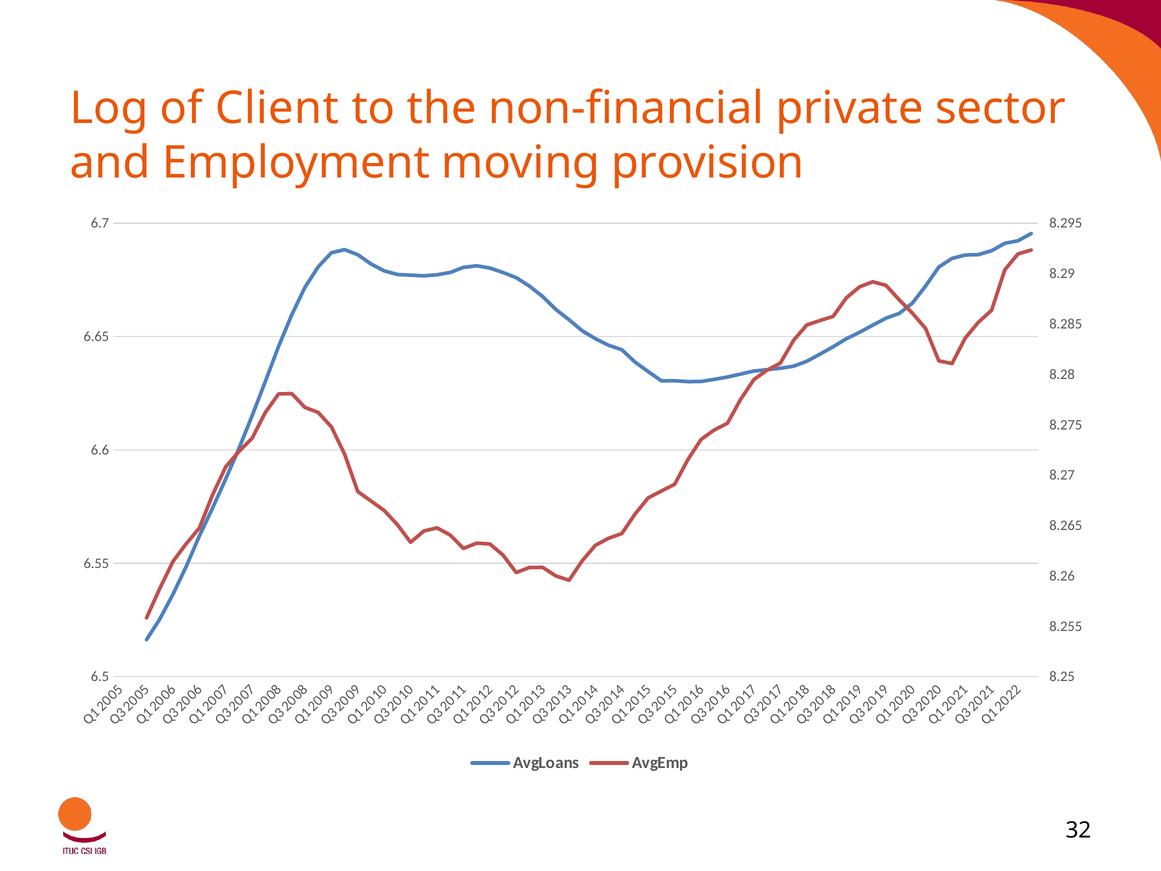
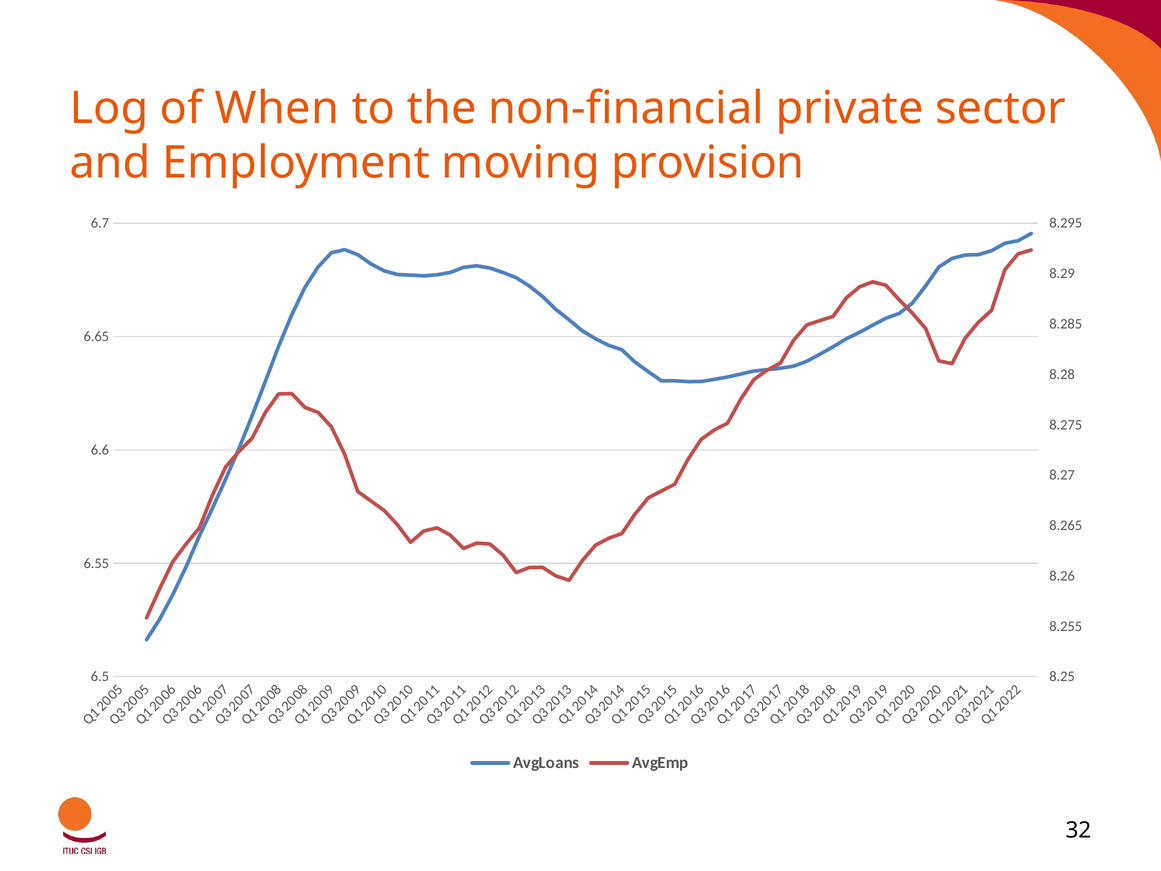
Client: Client -> When
